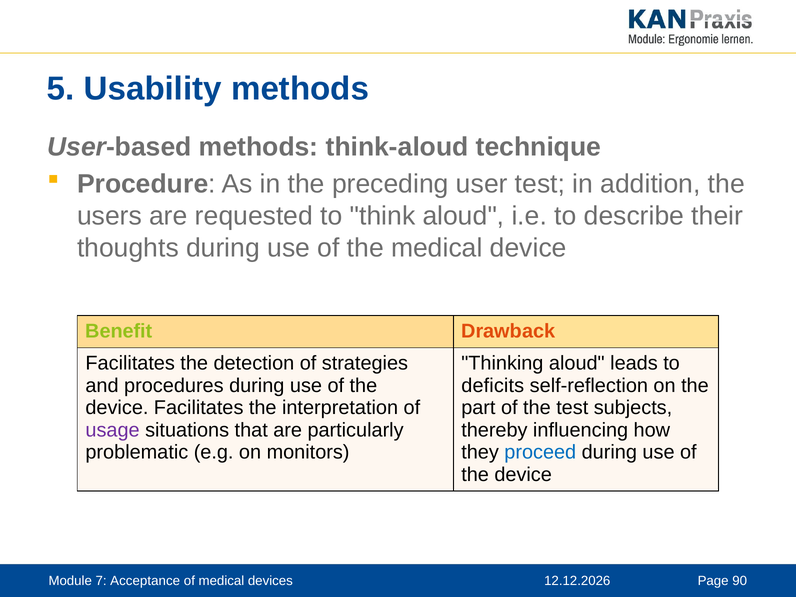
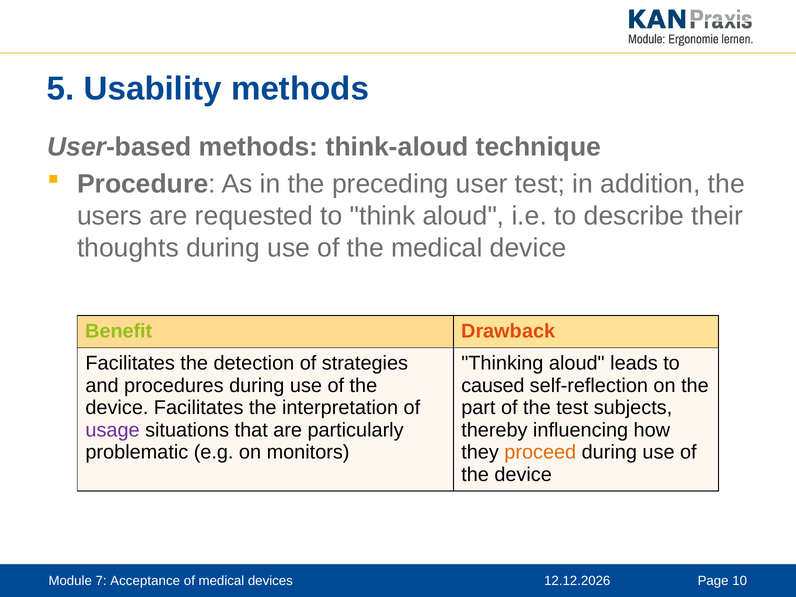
deficits: deficits -> caused
proceed colour: blue -> orange
90: 90 -> 10
